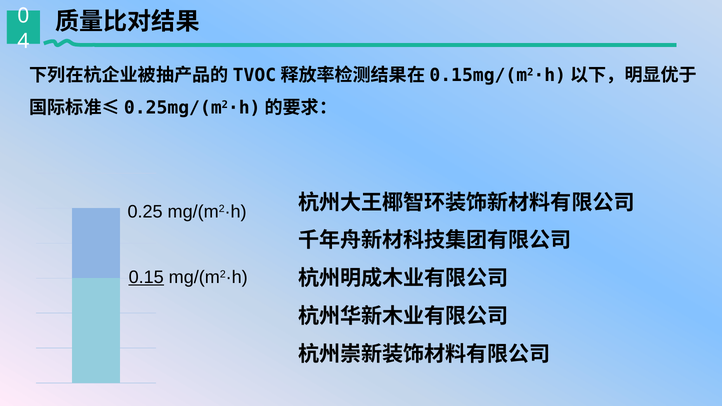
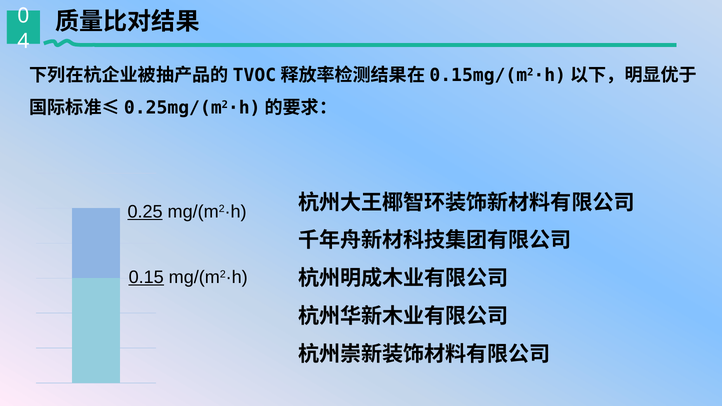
0.25 underline: none -> present
